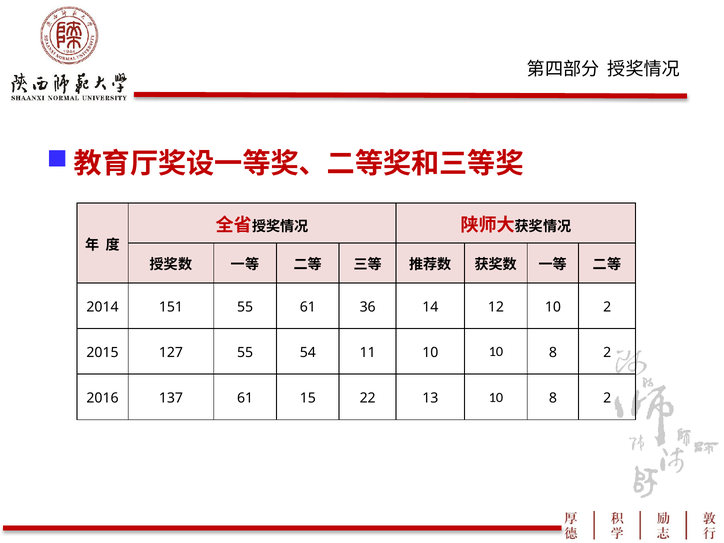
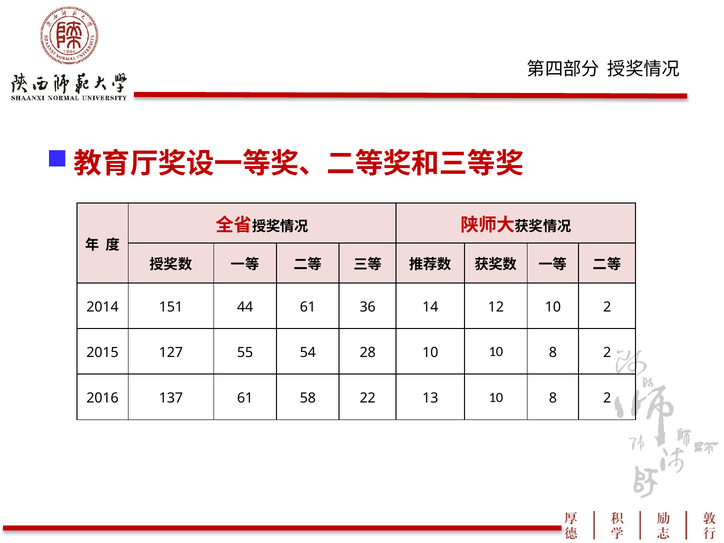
151 55: 55 -> 44
11: 11 -> 28
15: 15 -> 58
